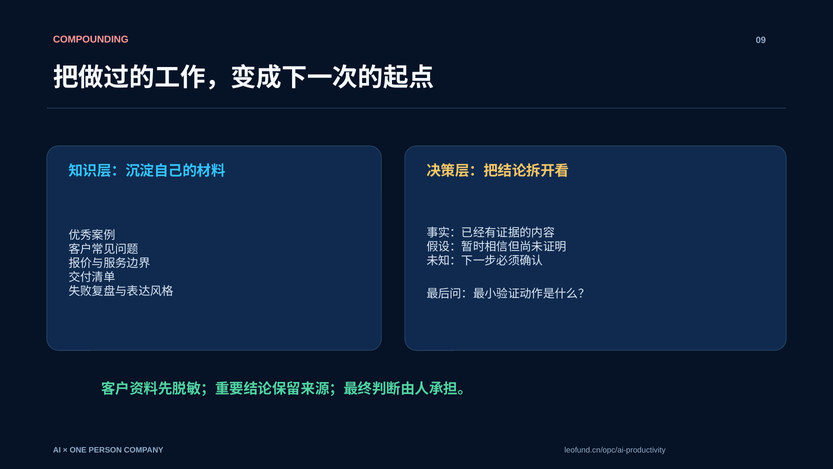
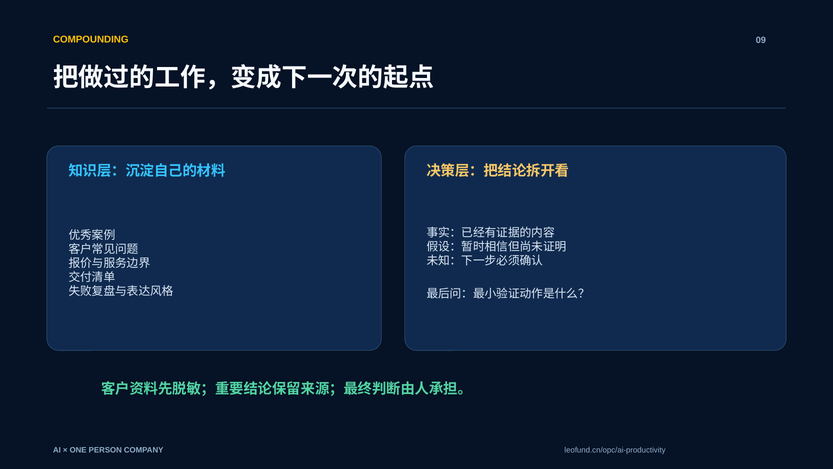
COMPOUNDING colour: pink -> yellow
